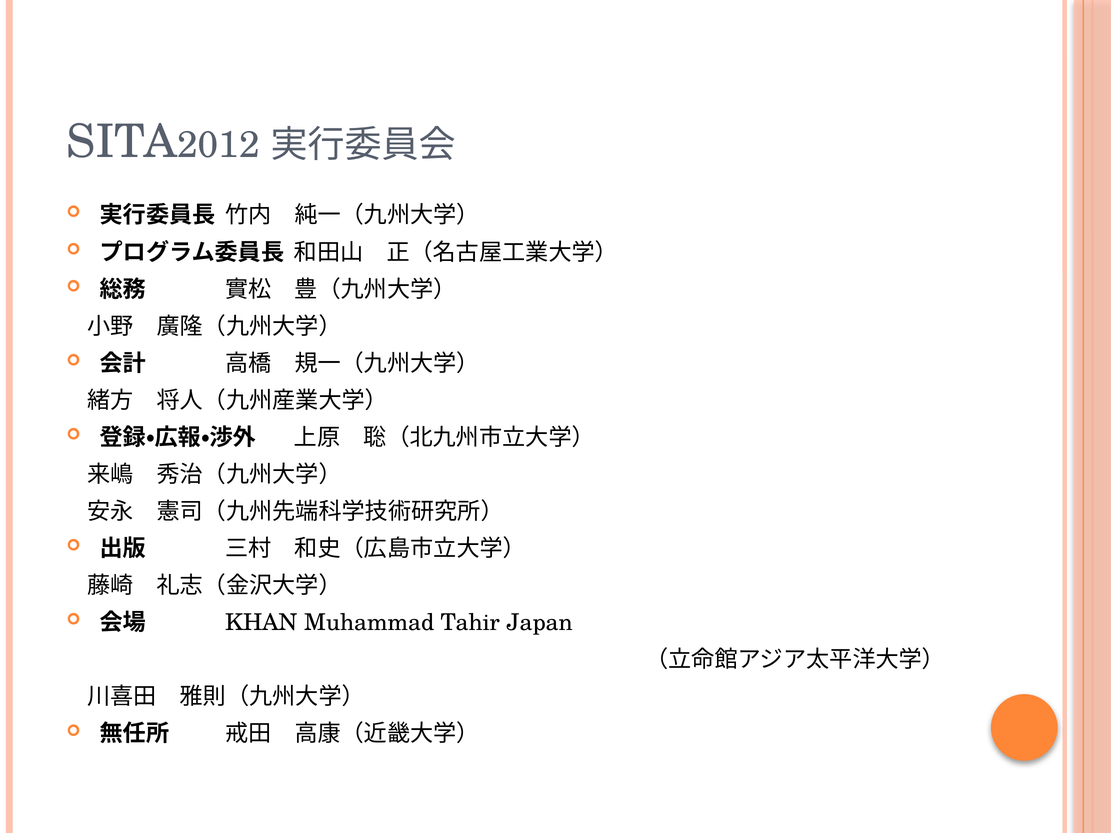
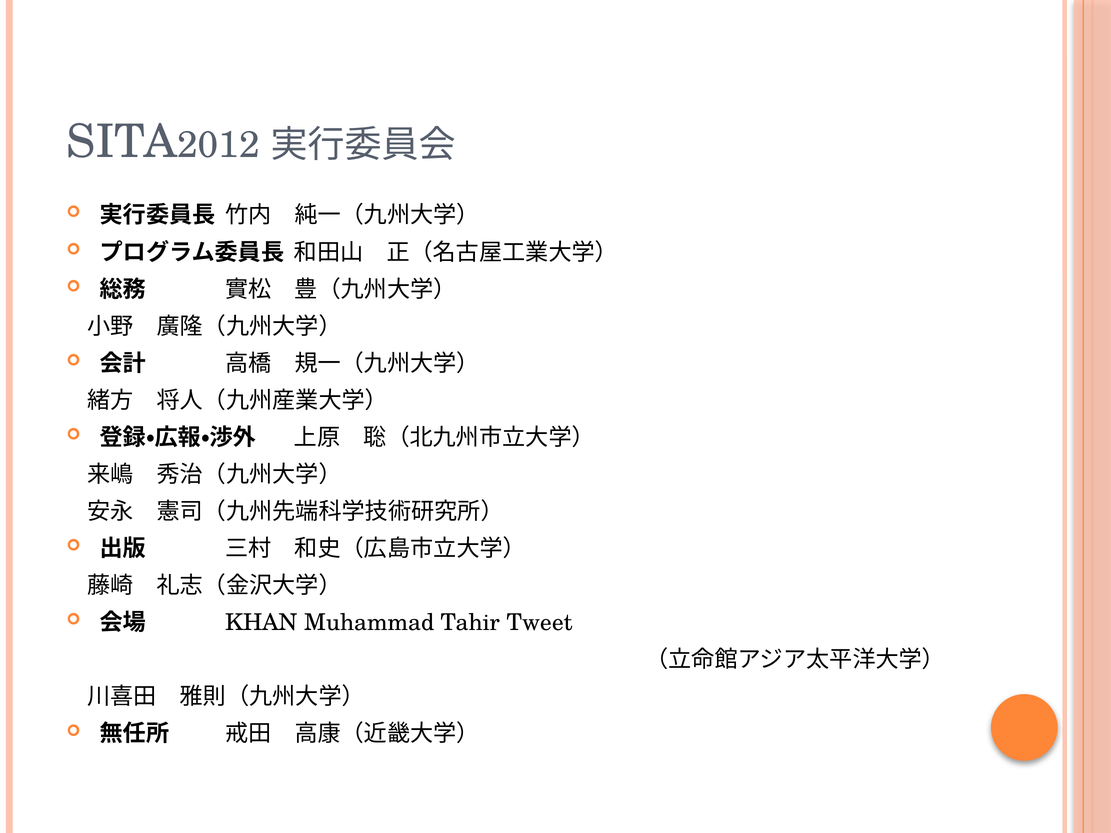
Japan: Japan -> Tweet
